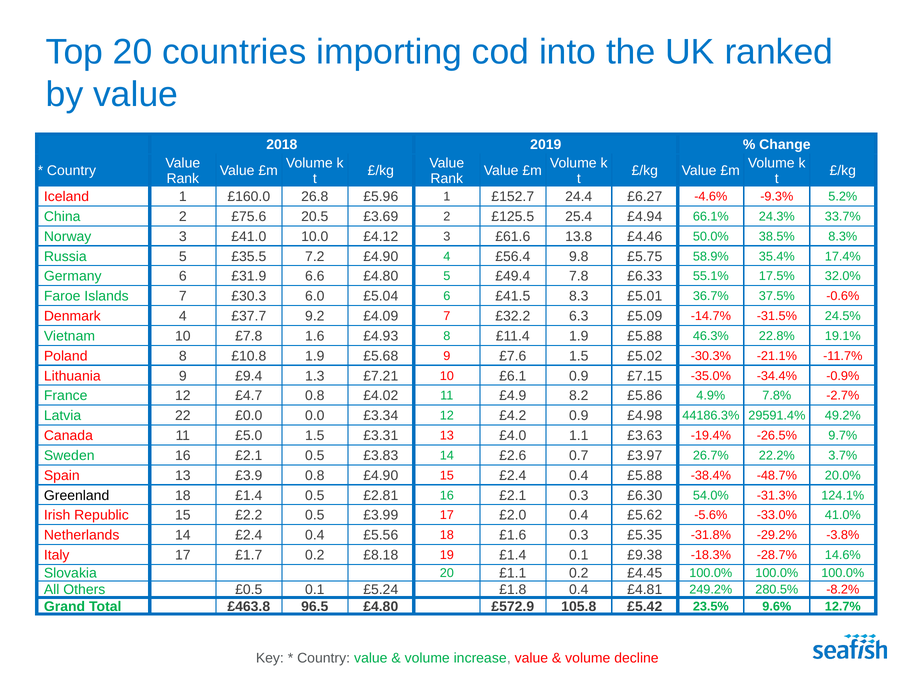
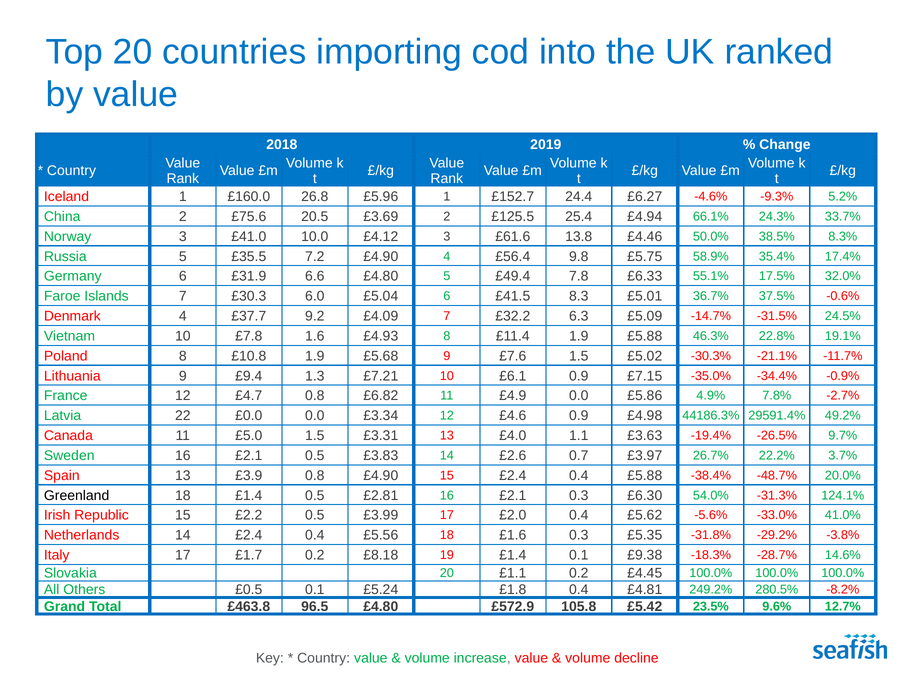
£4.02: £4.02 -> £6.82
£4.9 8.2: 8.2 -> 0.0
£4.2: £4.2 -> £4.6
